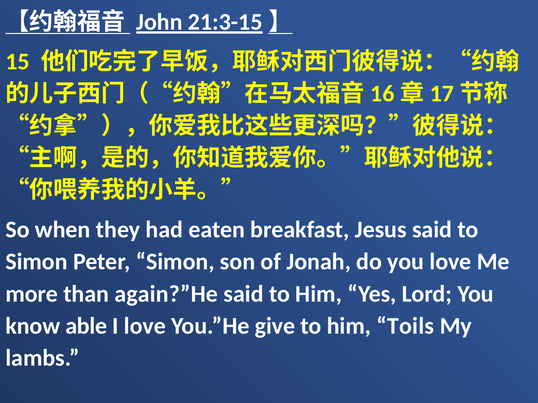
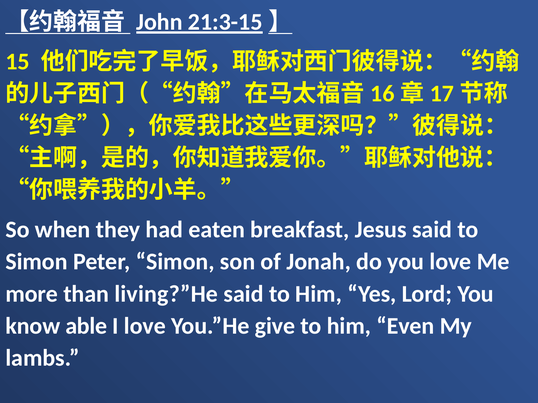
again?”He: again?”He -> living?”He
Toils: Toils -> Even
